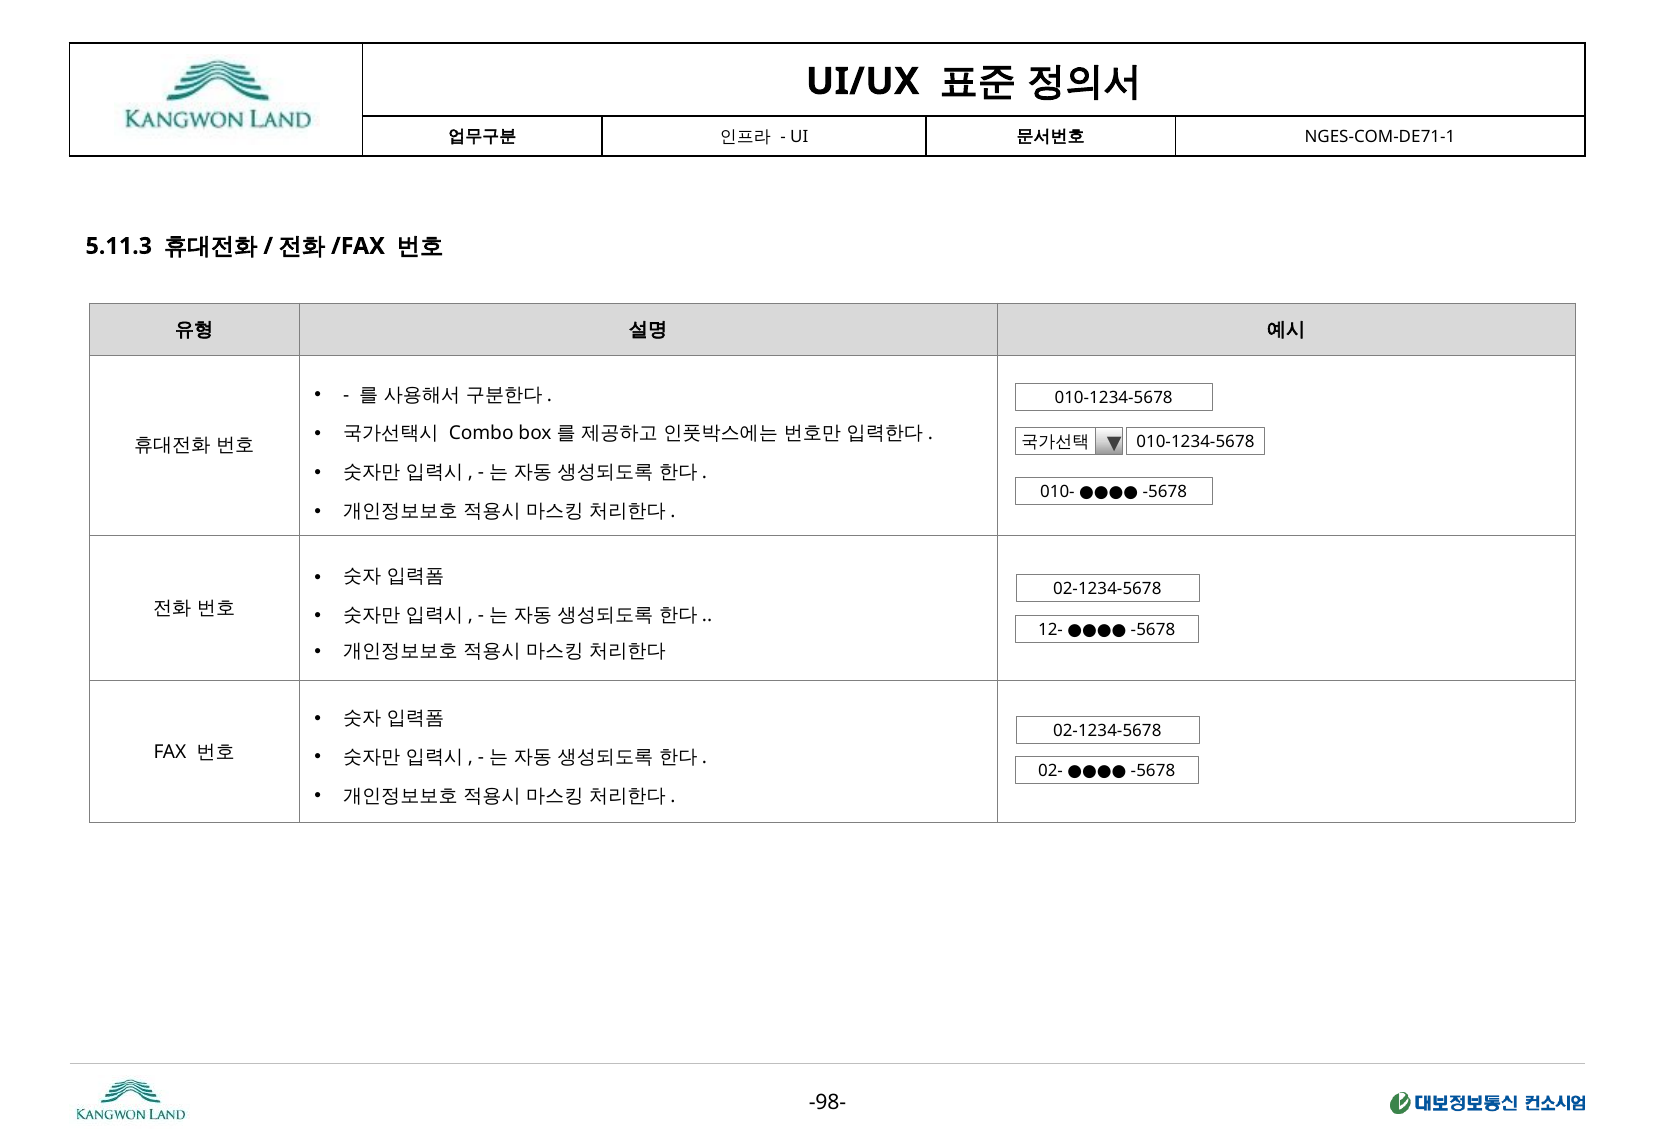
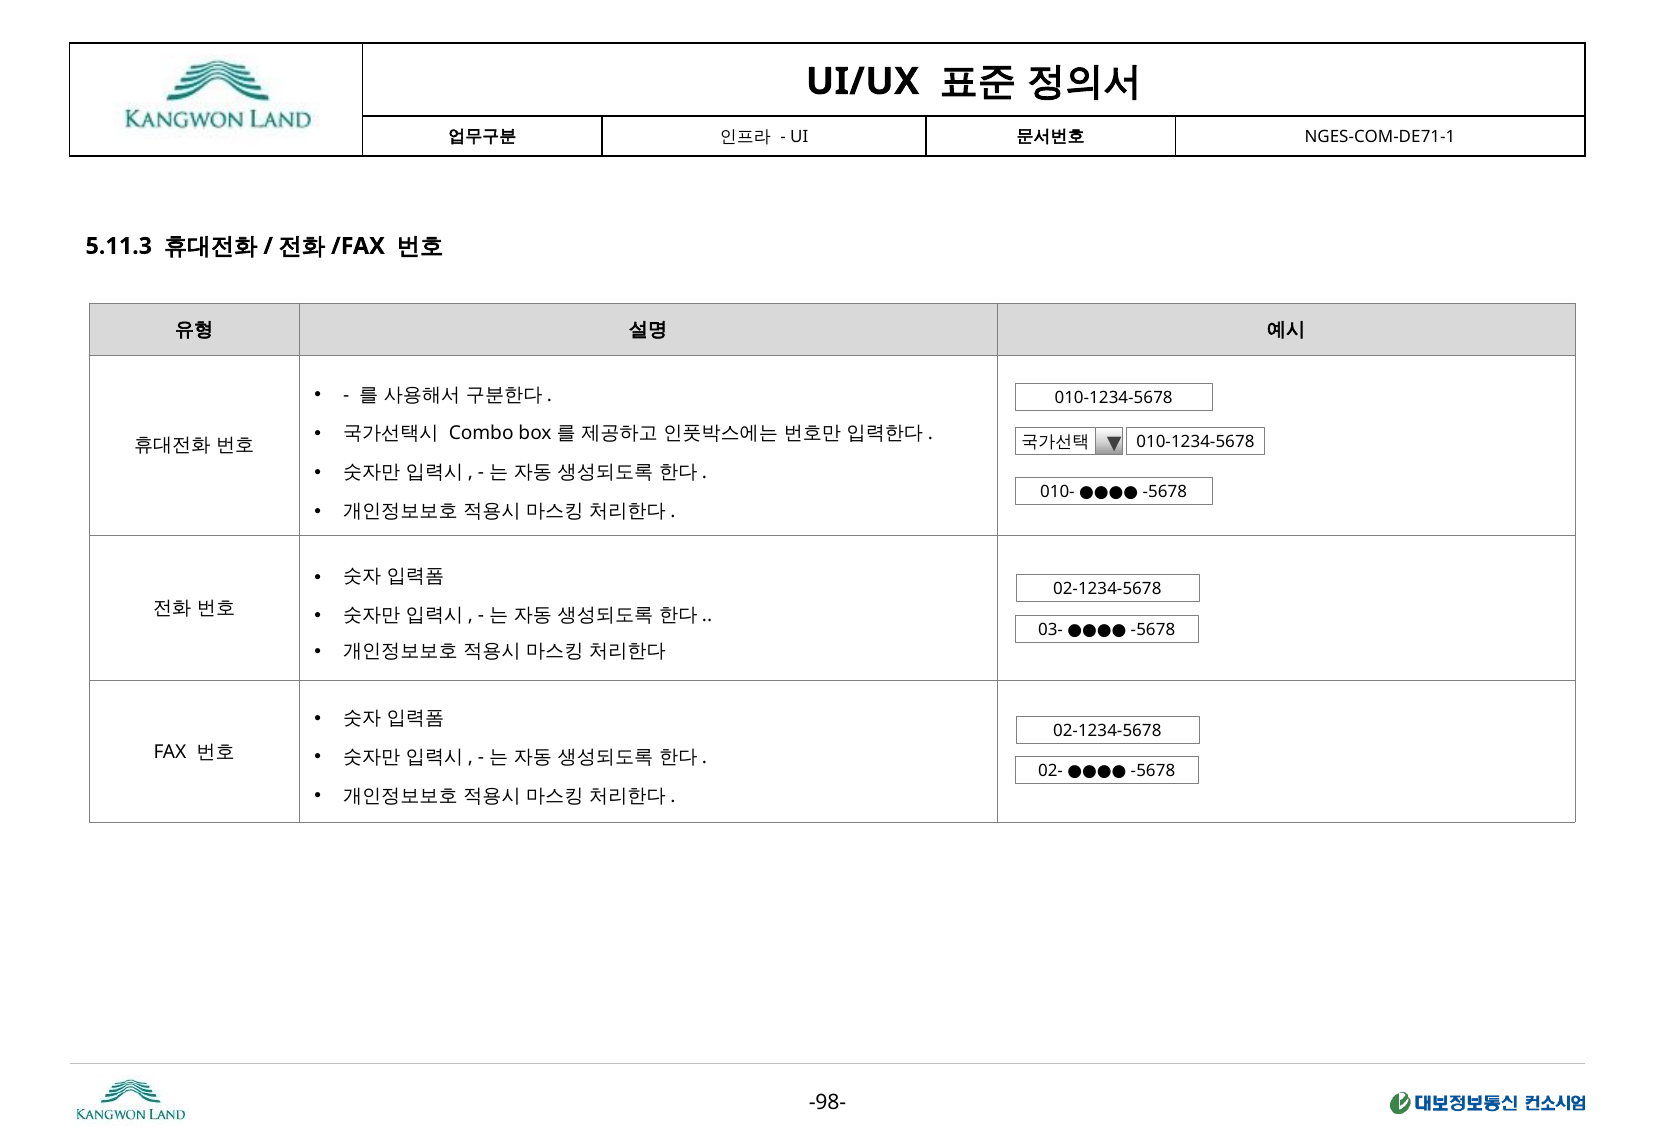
12-: 12- -> 03-
